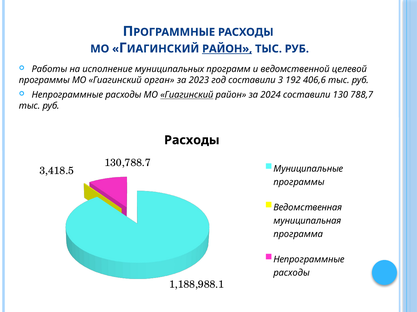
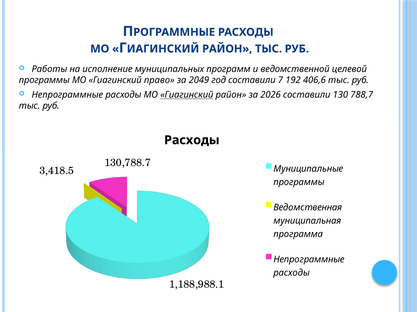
РАЙОН at (227, 49) underline: present -> none
орган: орган -> право
2023: 2023 -> 2049
3: 3 -> 7
2024: 2024 -> 2026
